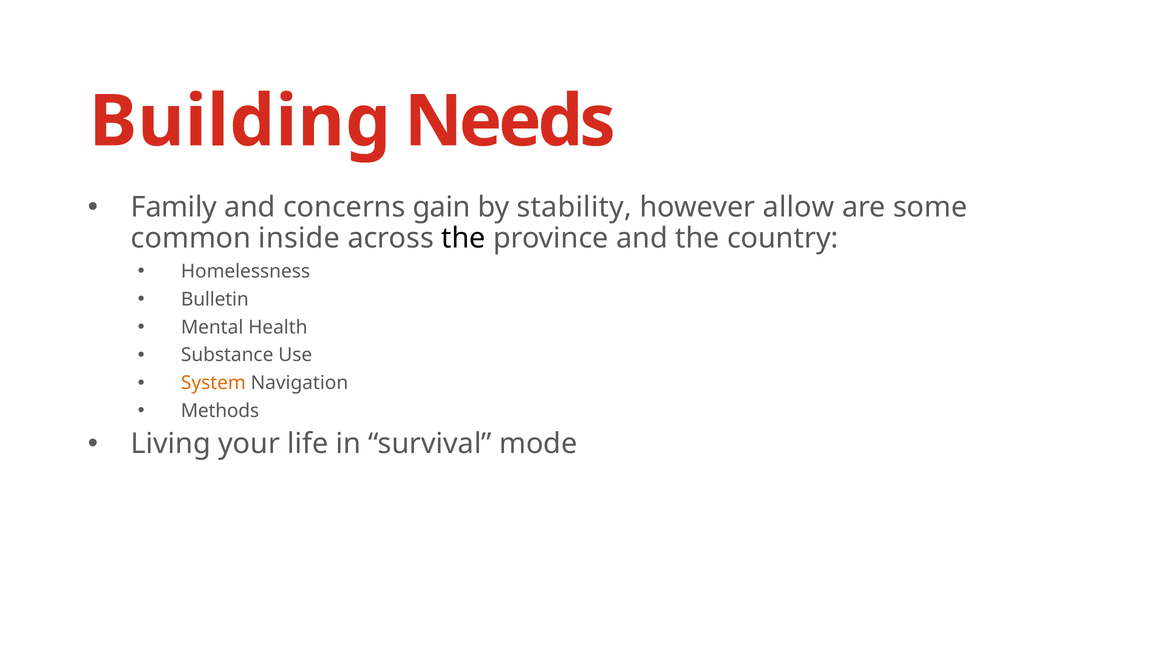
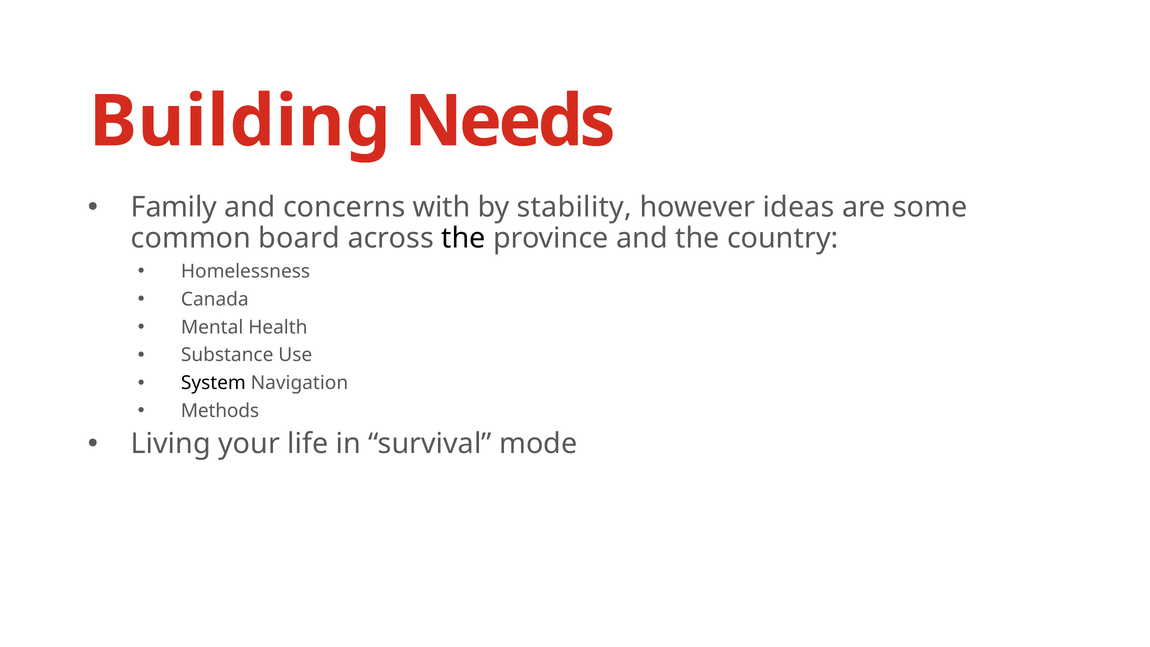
gain: gain -> with
allow: allow -> ideas
inside: inside -> board
Bulletin: Bulletin -> Canada
System colour: orange -> black
